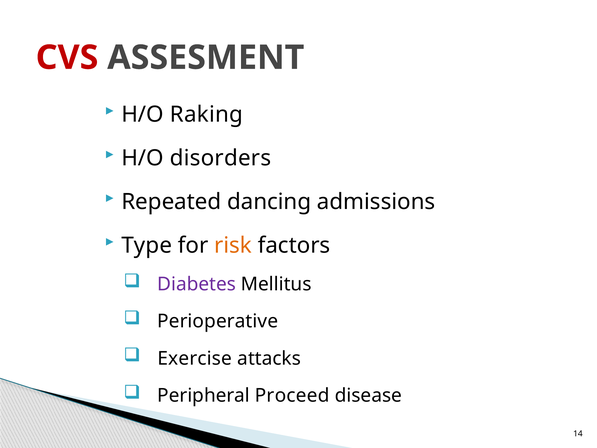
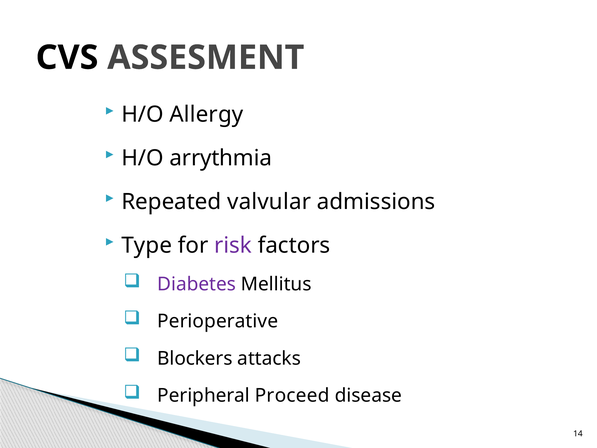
CVS colour: red -> black
Raking: Raking -> Allergy
disorders: disorders -> arrythmia
dancing: dancing -> valvular
risk colour: orange -> purple
Exercise: Exercise -> Blockers
